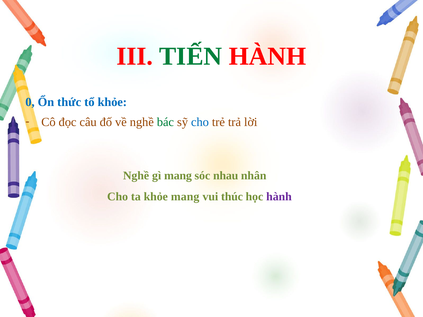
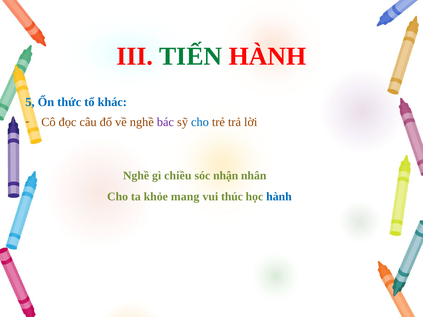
0: 0 -> 5
tổ khỏe: khỏe -> khác
bác colour: green -> purple
gì mang: mang -> chiều
nhau: nhau -> nhận
hành at (279, 197) colour: purple -> blue
